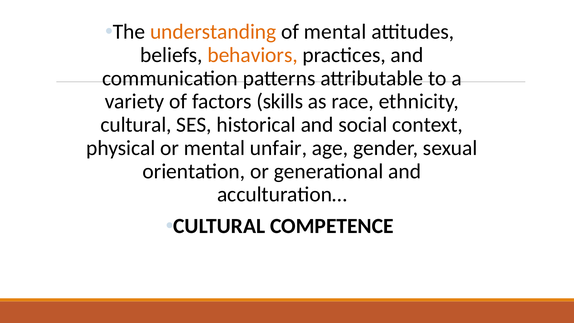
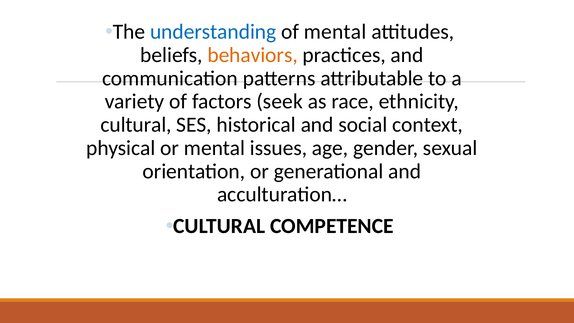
understanding colour: orange -> blue
skills: skills -> seek
unfair: unfair -> issues
